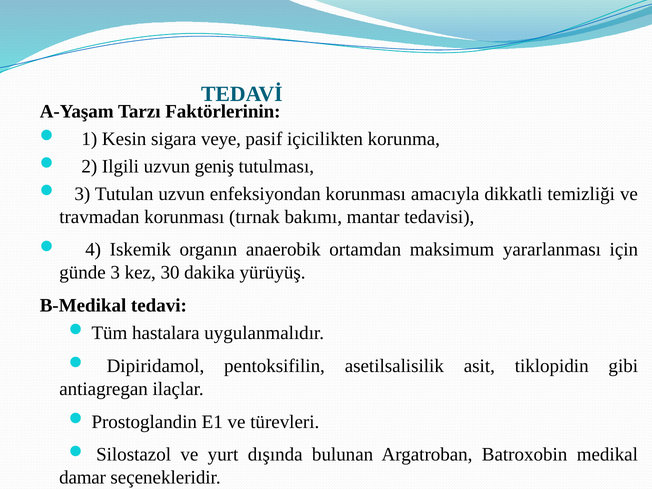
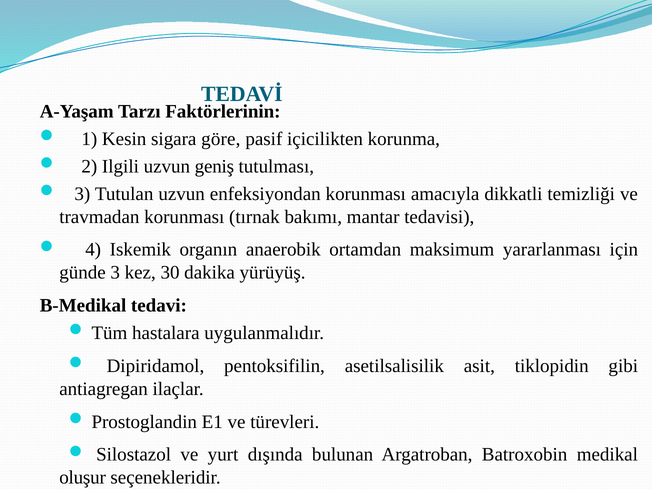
veye: veye -> göre
damar: damar -> oluşur
